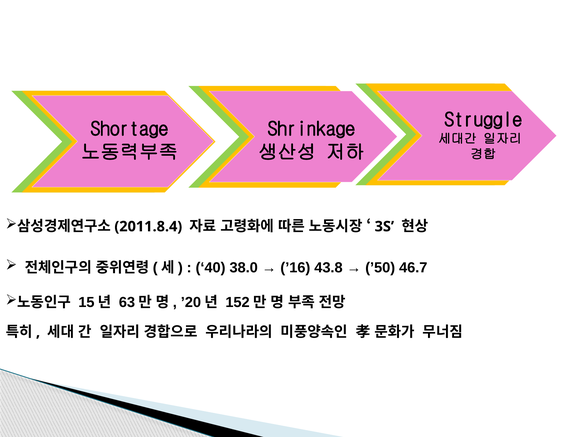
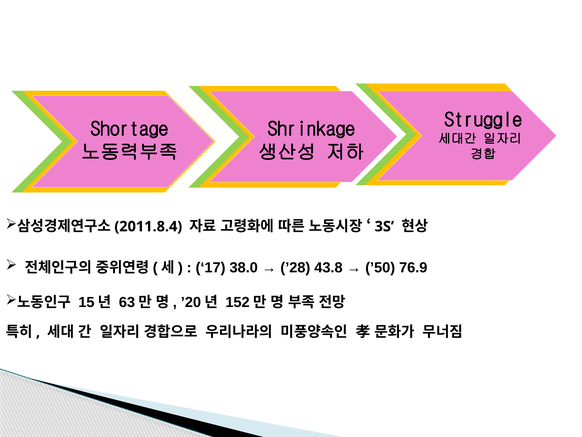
40: 40 -> 17
’16: ’16 -> ’28
46.7: 46.7 -> 76.9
